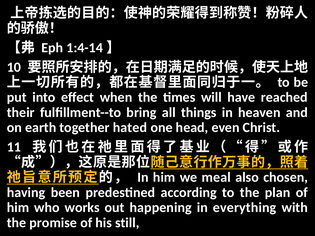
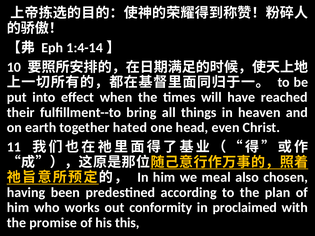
happening: happening -> conformity
everything: everything -> proclaimed
still: still -> this
